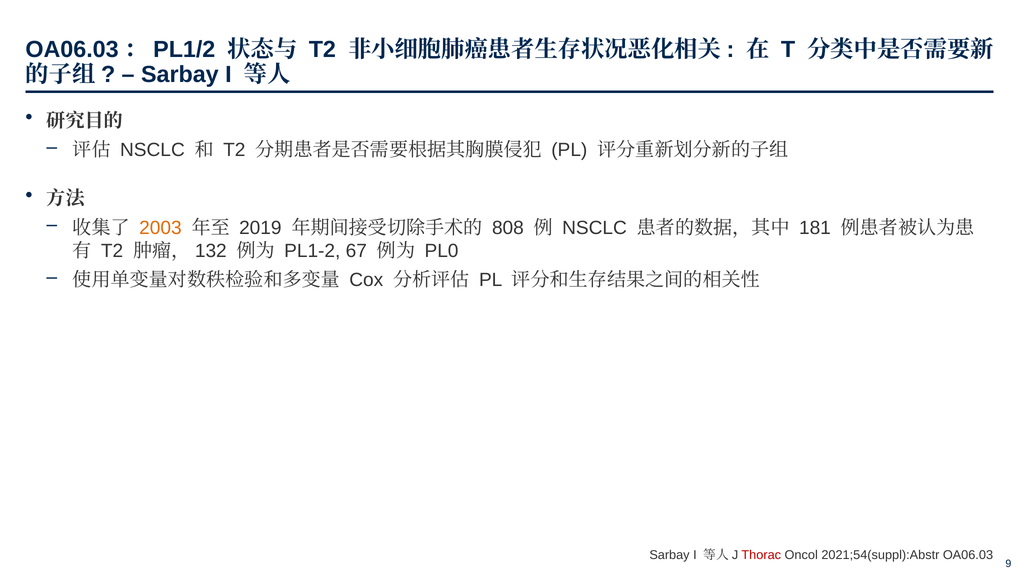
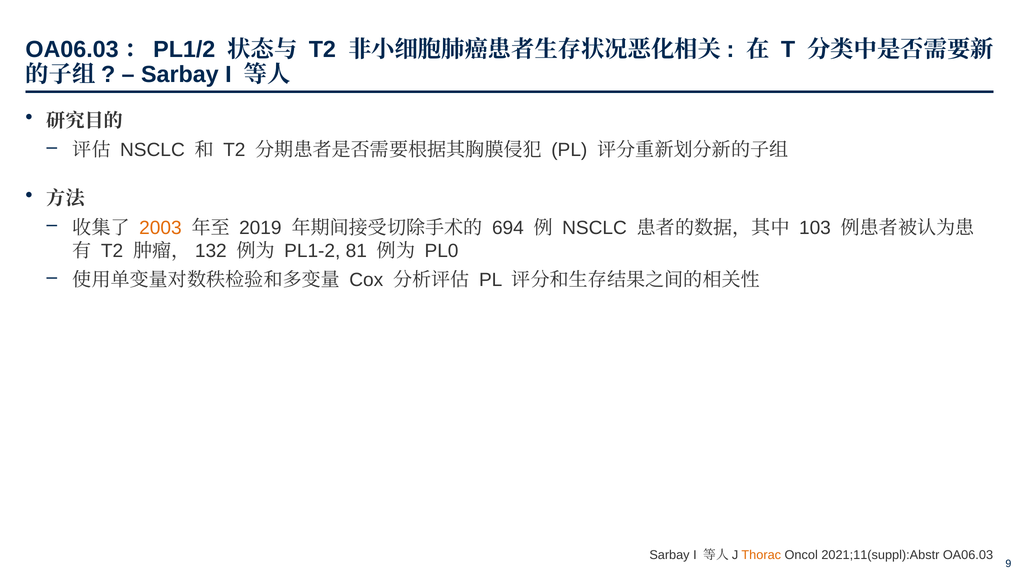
808: 808 -> 694
181: 181 -> 103
67: 67 -> 81
Thorac colour: red -> orange
2021;54(suppl):Abstr: 2021;54(suppl):Abstr -> 2021;11(suppl):Abstr
